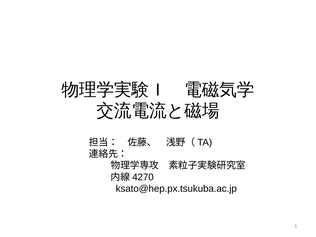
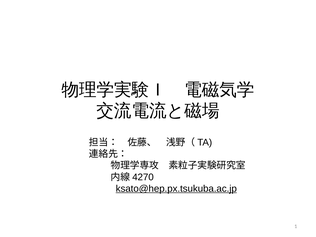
ksato@hep.px.tsukuba.ac.jp underline: none -> present
